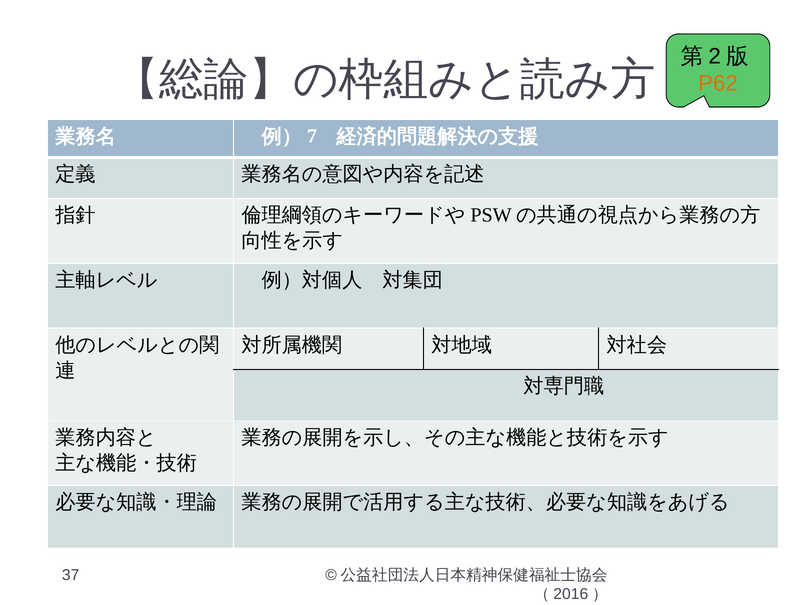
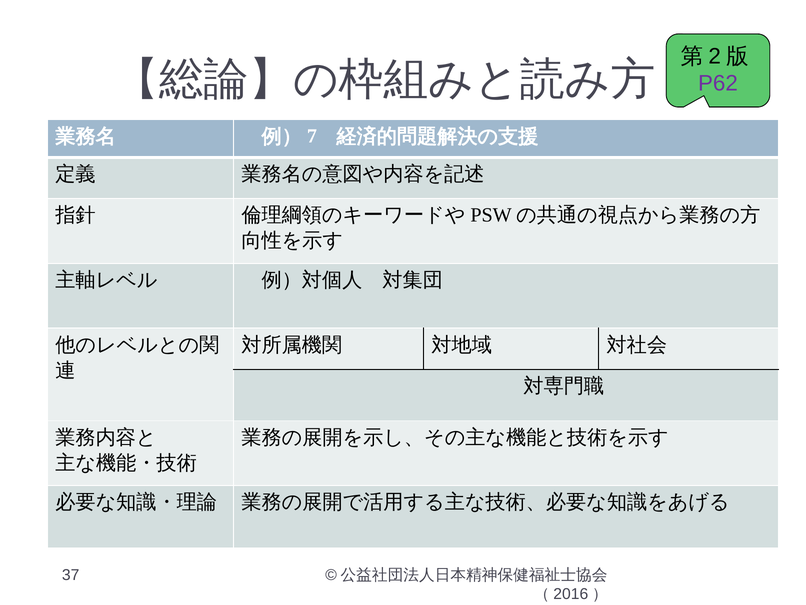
P62 colour: orange -> purple
